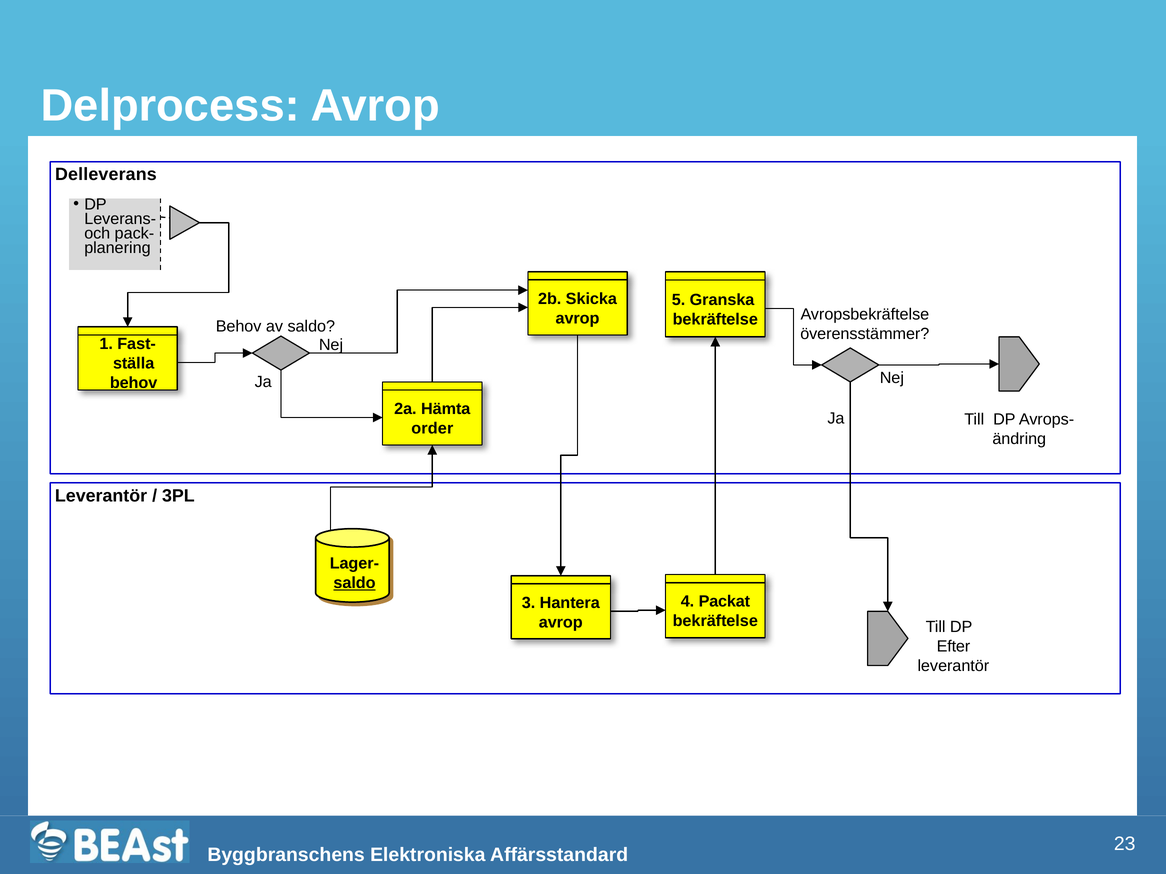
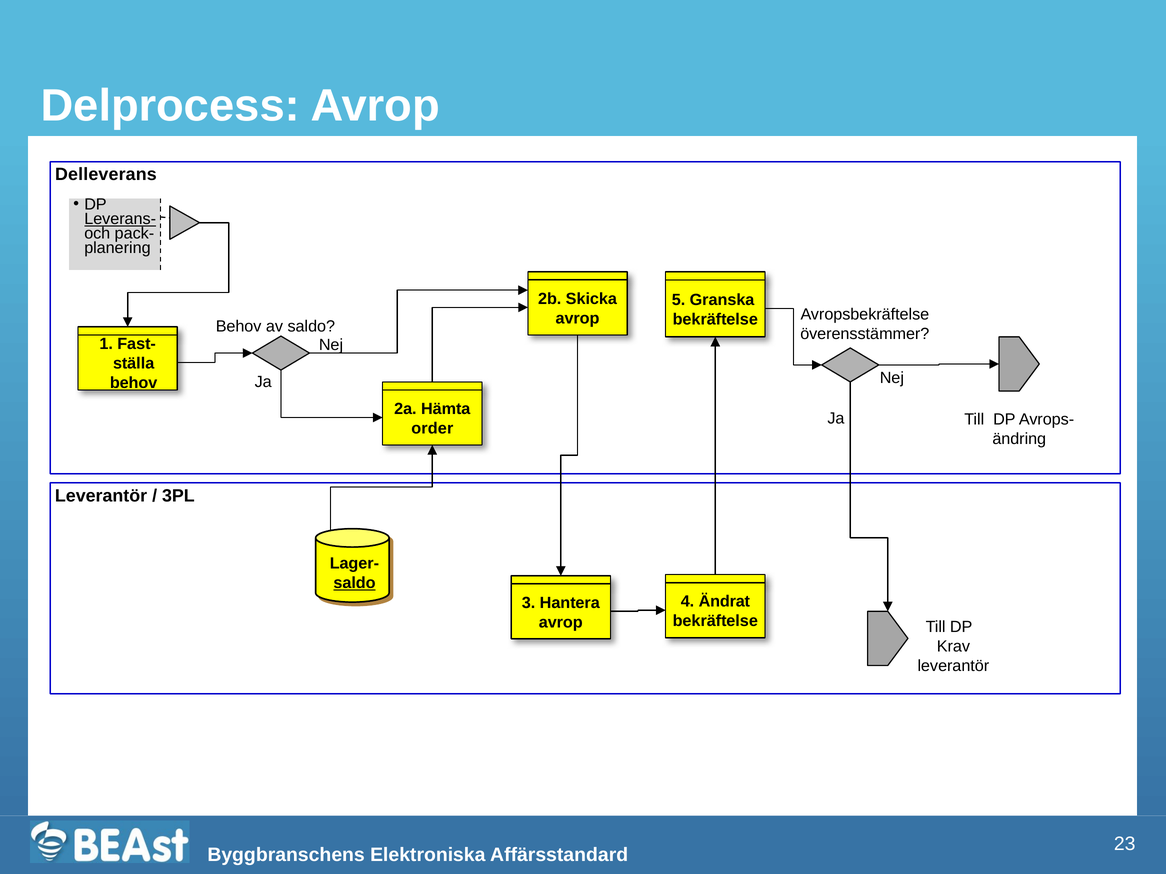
Leverans- underline: none -> present
Packat: Packat -> Ändrat
Efter: Efter -> Krav
